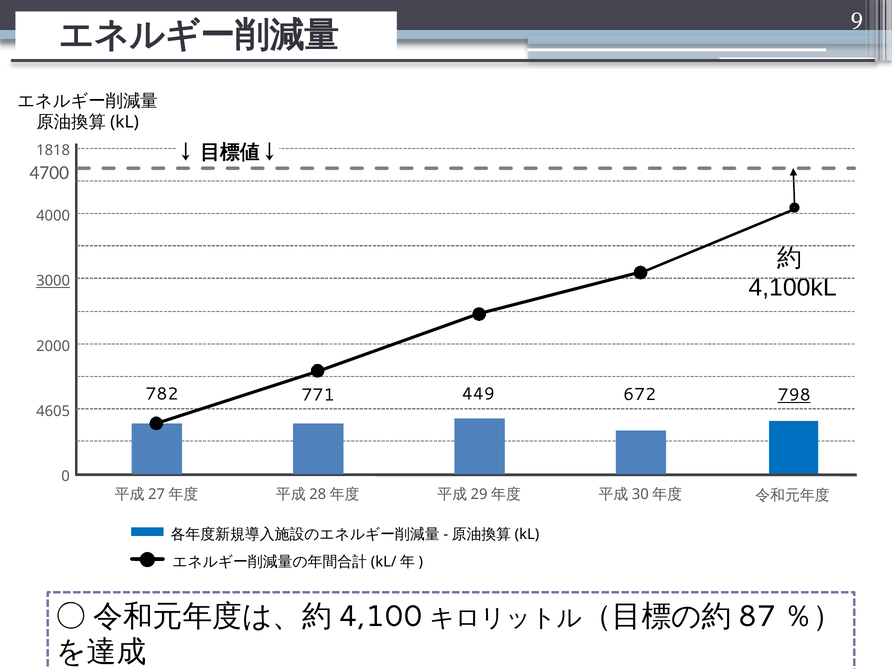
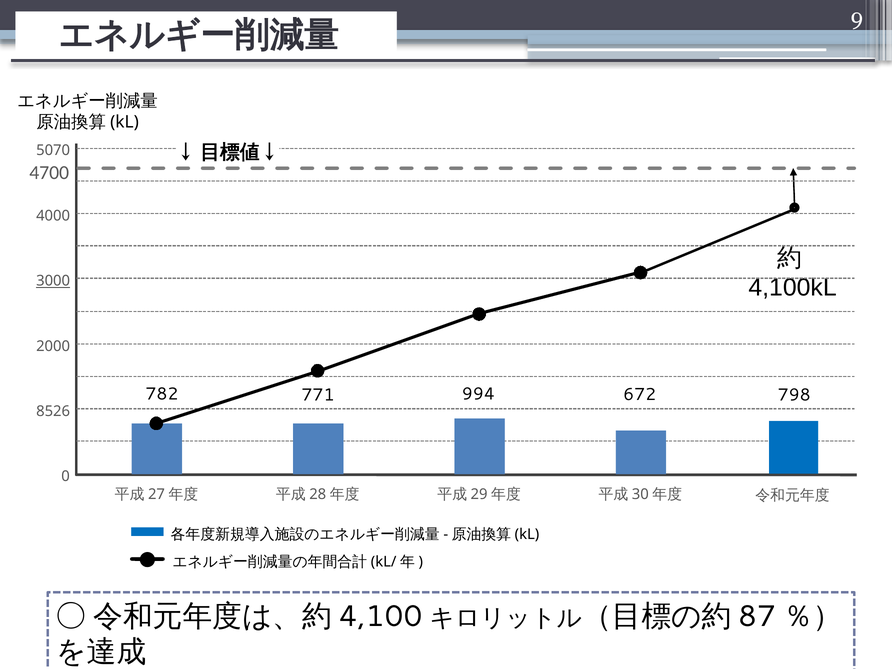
1818: 1818 -> 5070
449: 449 -> 994
798 underline: present -> none
4605: 4605 -> 8526
